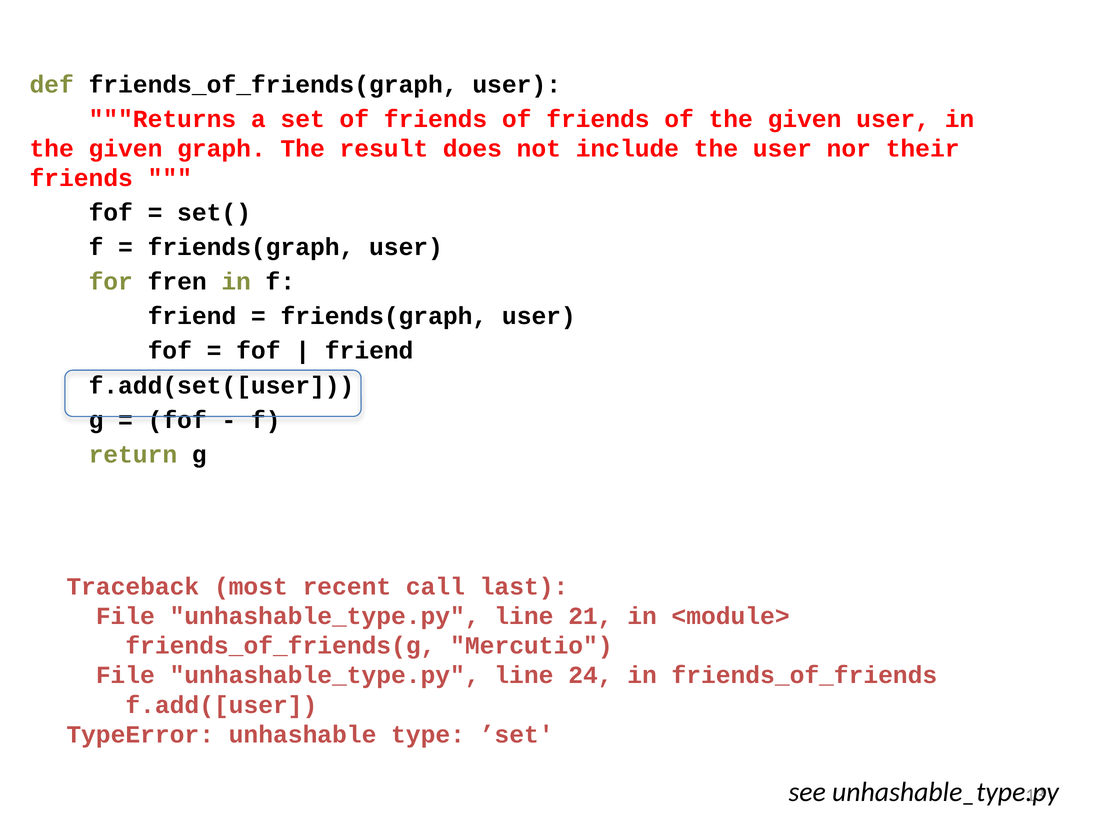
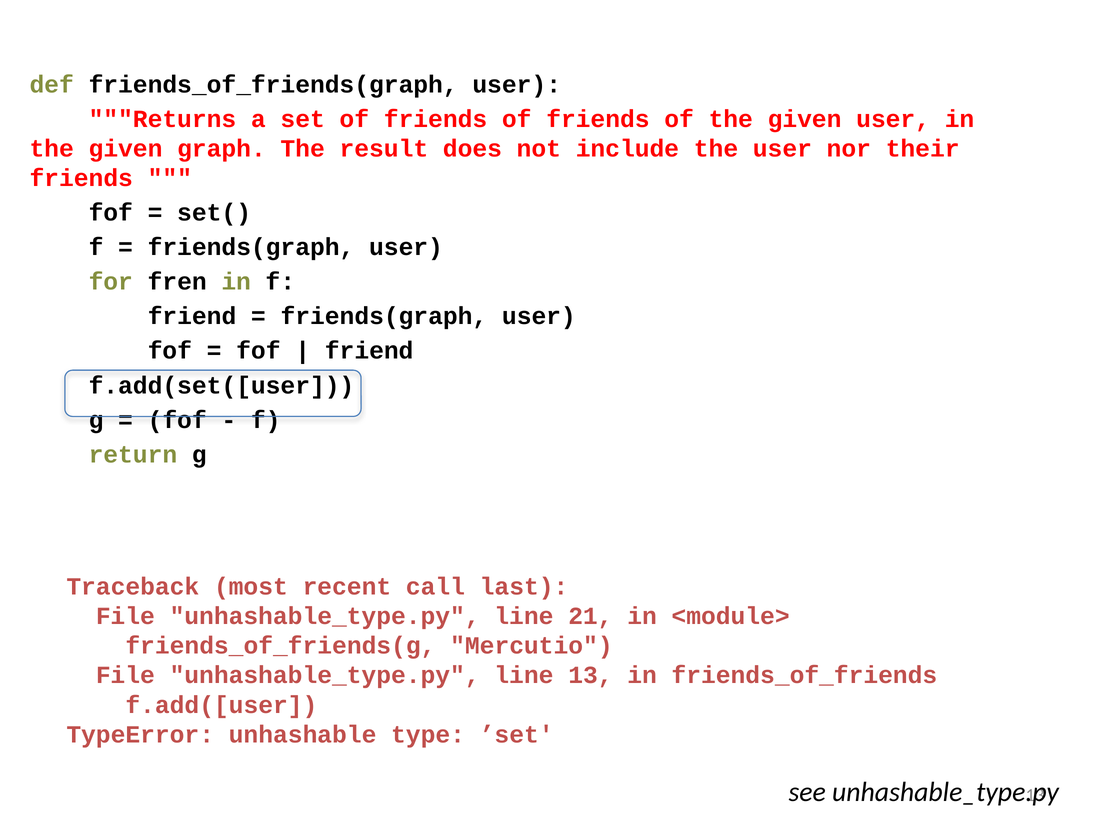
line 24: 24 -> 13
